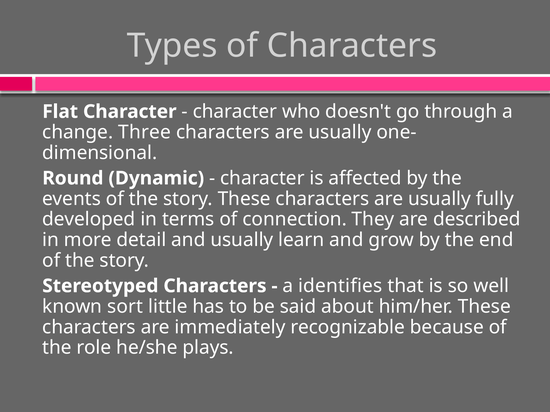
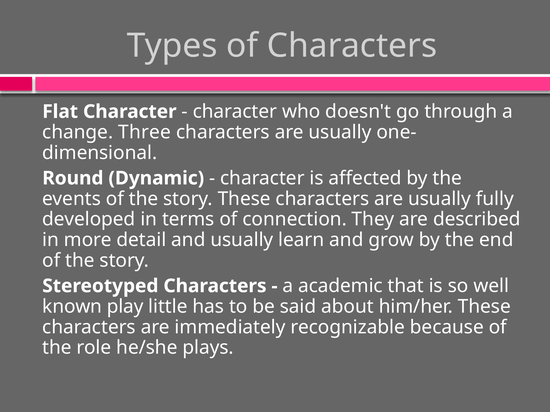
identifies: identifies -> academic
sort: sort -> play
